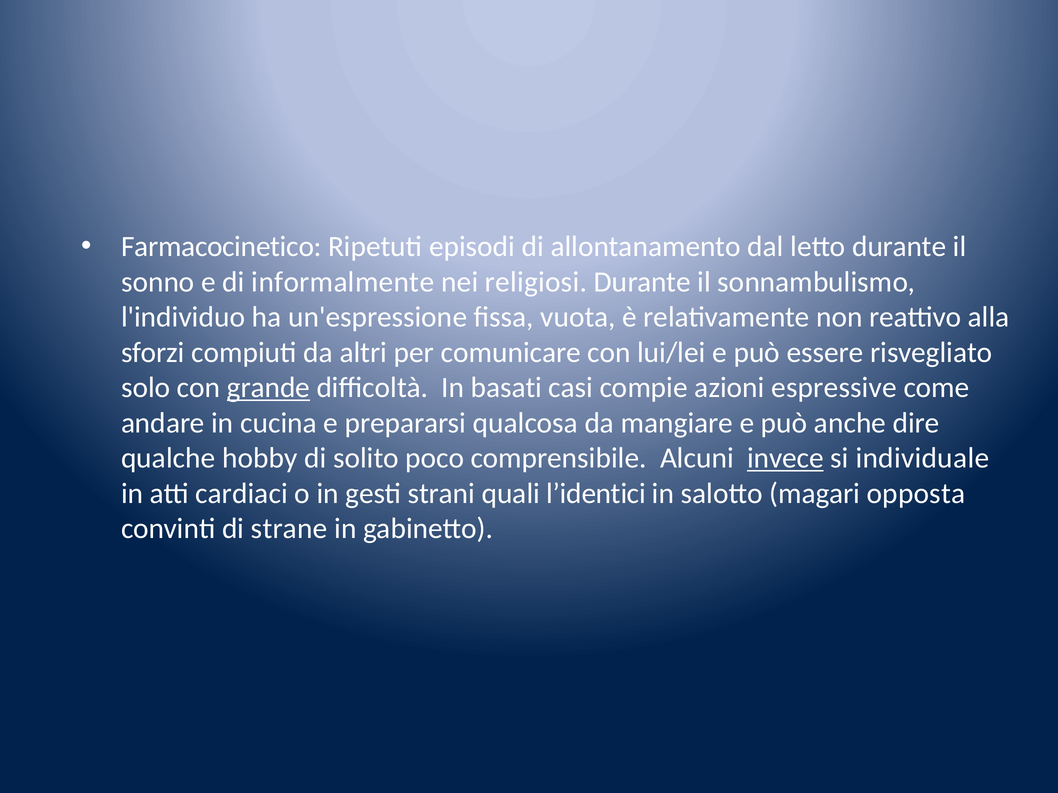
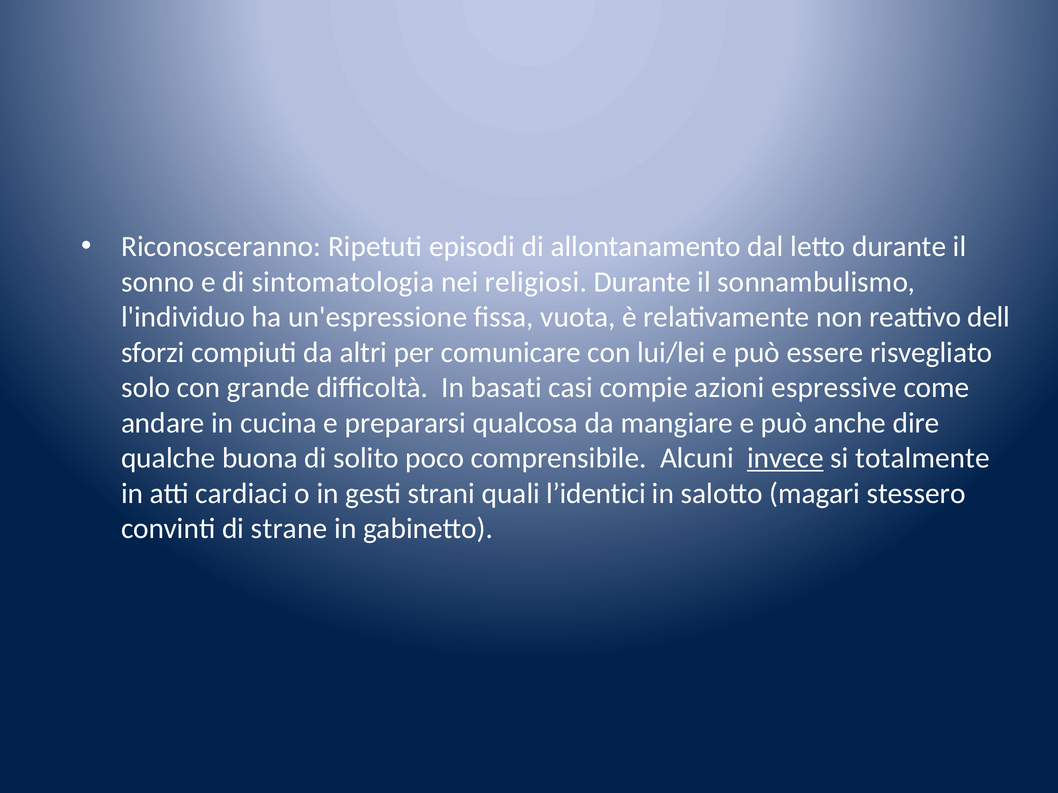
Farmacocinetico: Farmacocinetico -> Riconosceranno
informalmente: informalmente -> sintomatologia
alla: alla -> dell
grande underline: present -> none
hobby: hobby -> buona
individuale: individuale -> totalmente
opposta: opposta -> stessero
